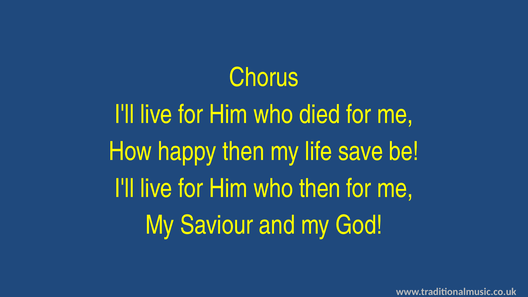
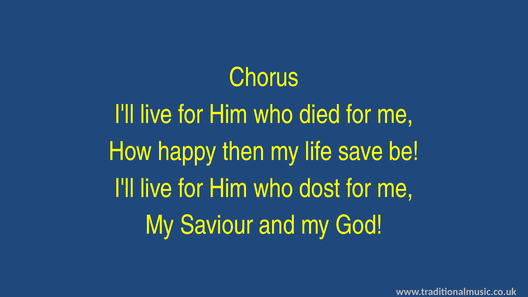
who then: then -> dost
